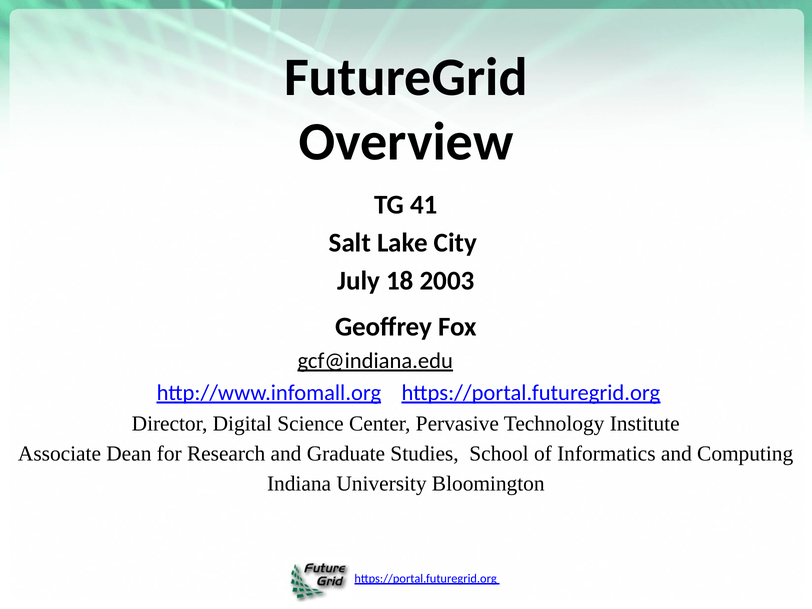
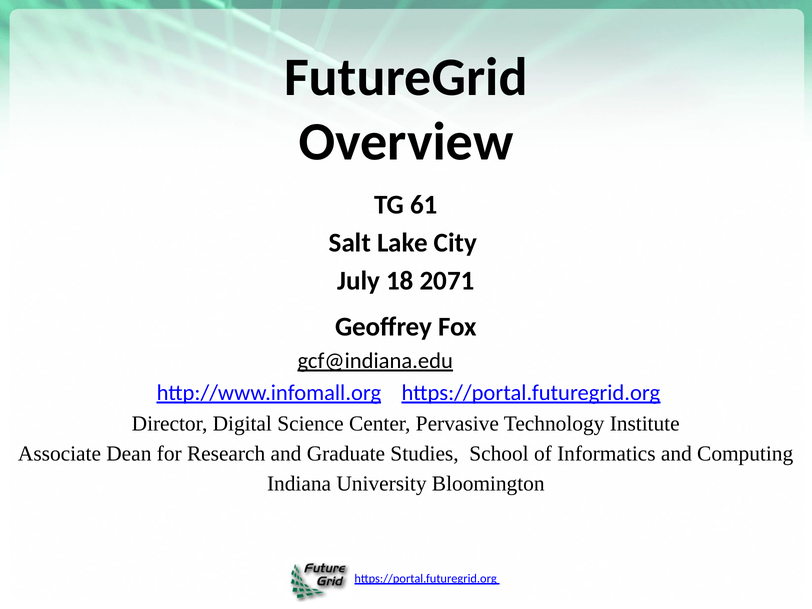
41: 41 -> 61
2003: 2003 -> 2071
